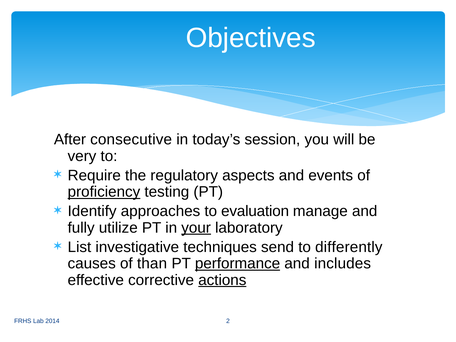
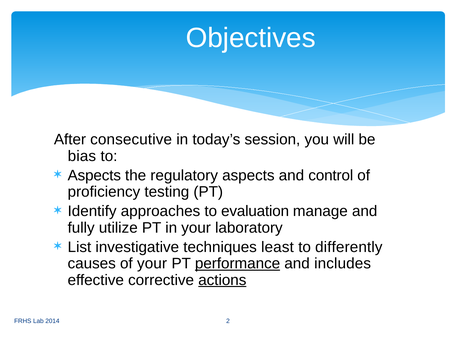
very: very -> bias
Require at (94, 175): Require -> Aspects
events: events -> control
proficiency underline: present -> none
your at (196, 228) underline: present -> none
send: send -> least
of than: than -> your
